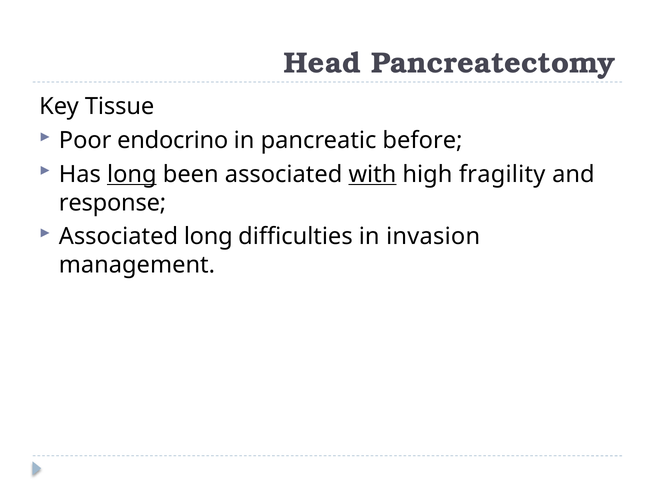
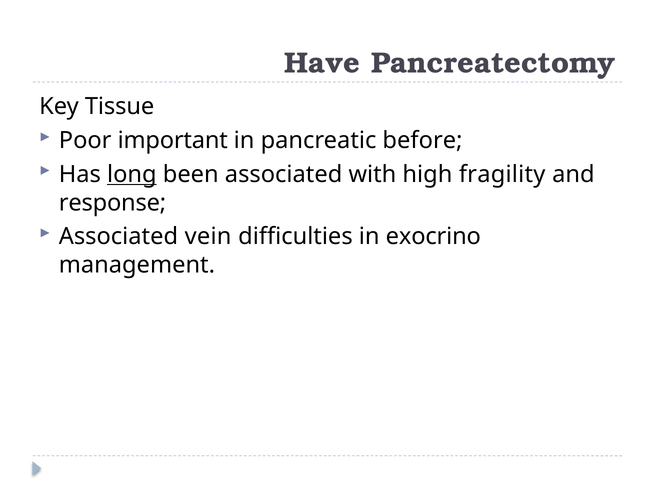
Head: Head -> Have
endocrino: endocrino -> important
with underline: present -> none
Associated long: long -> vein
invasion: invasion -> exocrino
